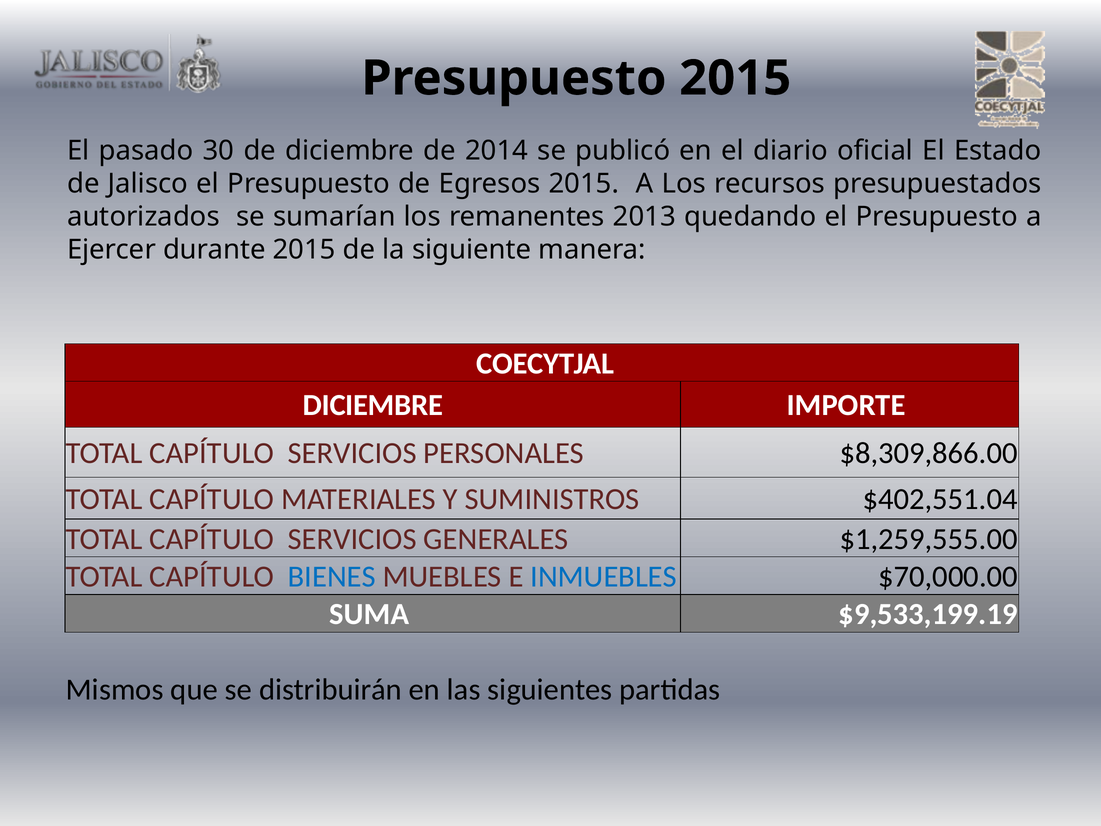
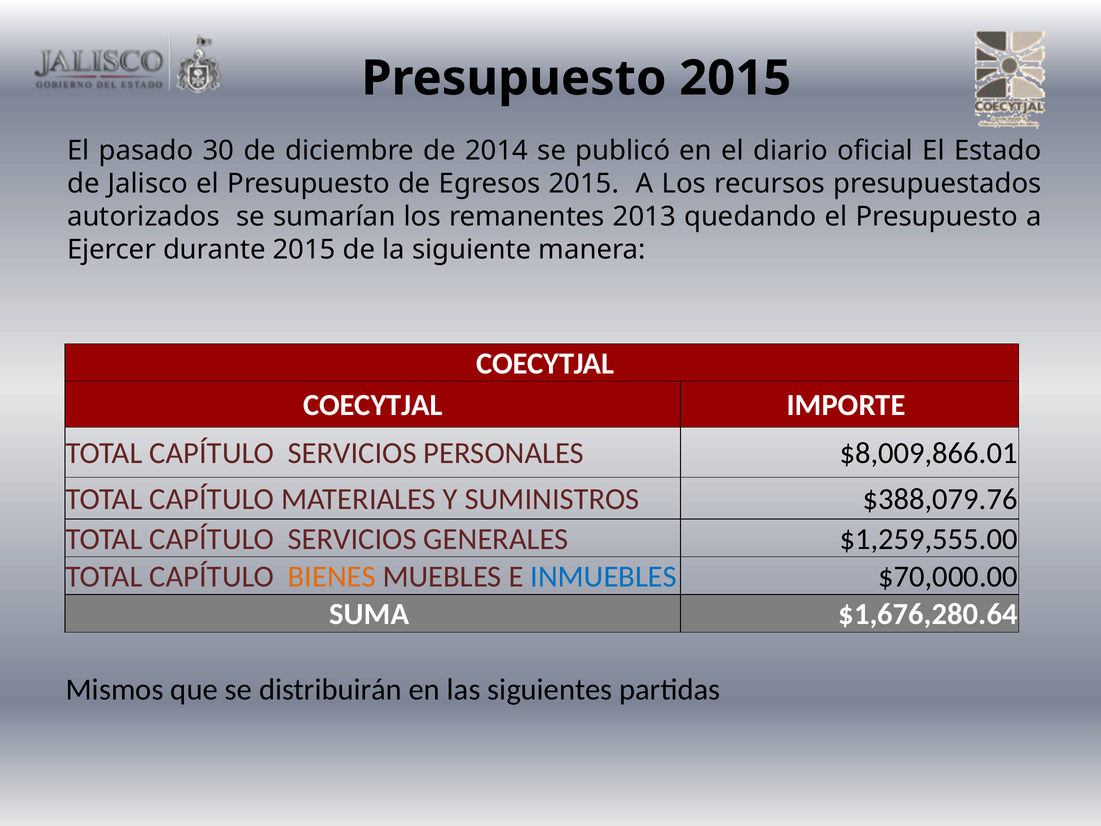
DICIEMBRE at (373, 405): DICIEMBRE -> COECYTJAL
$8,309,866.00: $8,309,866.00 -> $8,009,866.01
$402,551.04: $402,551.04 -> $388,079.76
BIENES colour: blue -> orange
$9,533,199.19: $9,533,199.19 -> $1,676,280.64
